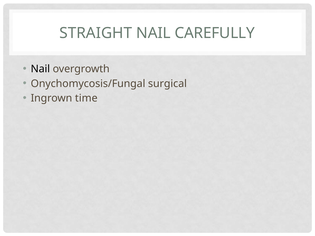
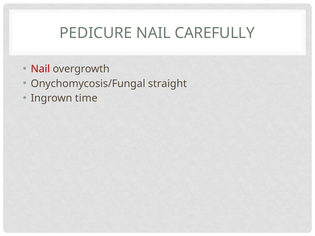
STRAIGHT: STRAIGHT -> PEDICURE
Nail at (40, 69) colour: black -> red
surgical: surgical -> straight
